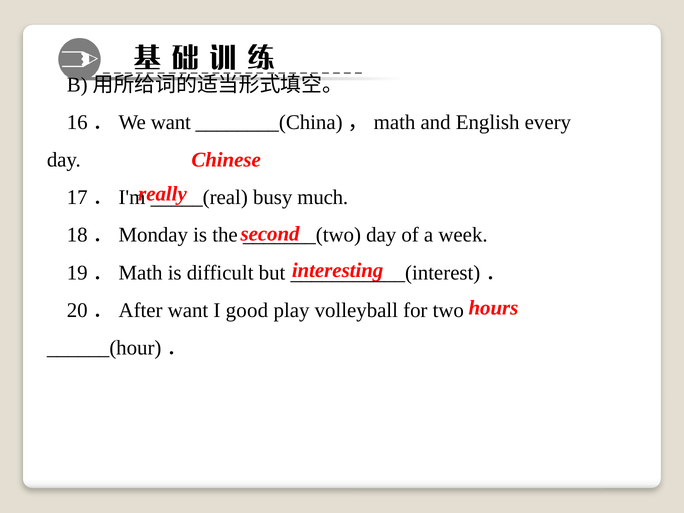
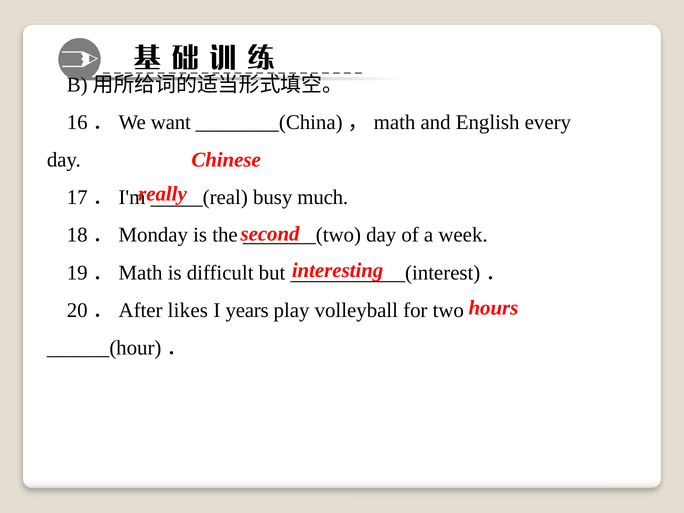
20．After want: want -> likes
good: good -> years
